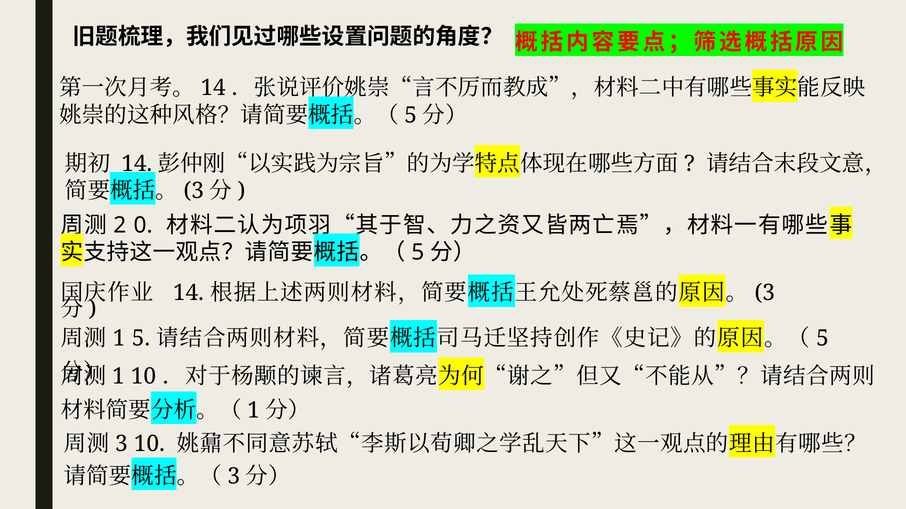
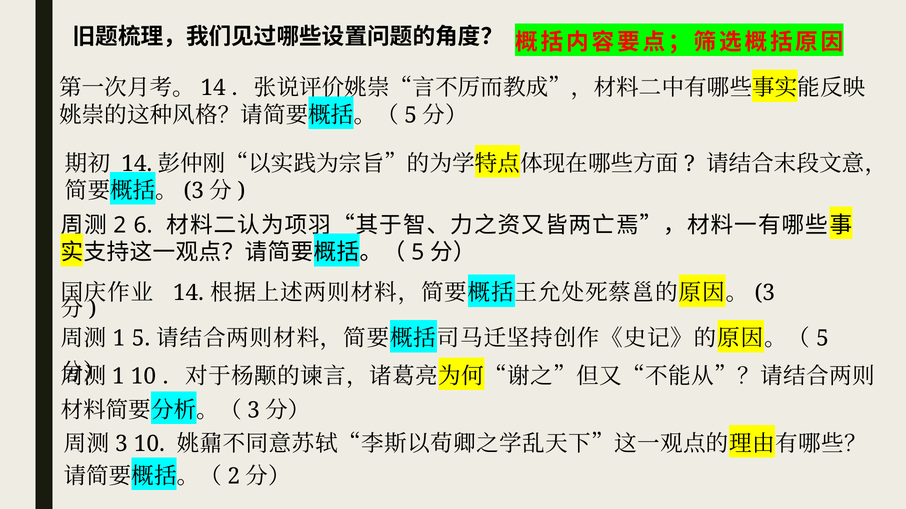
0: 0 -> 6
1 at (253, 411): 1 -> 3
3 at (234, 477): 3 -> 2
